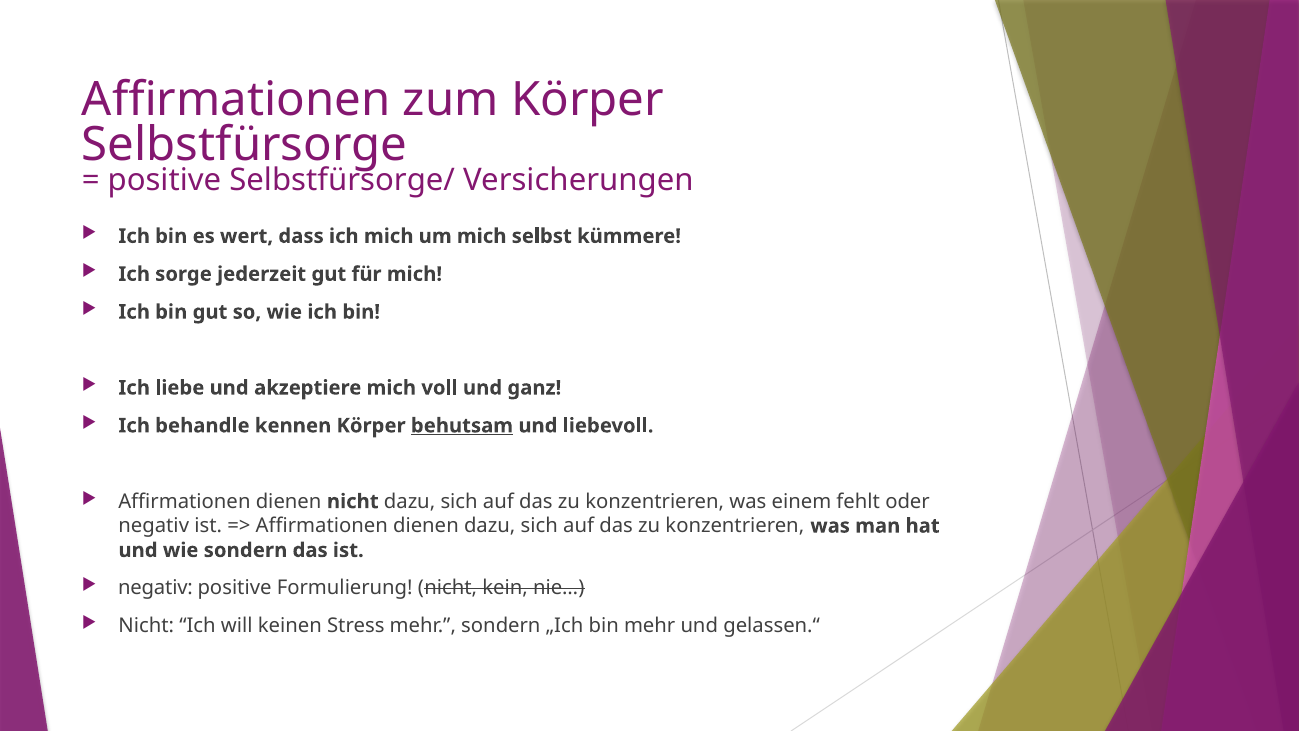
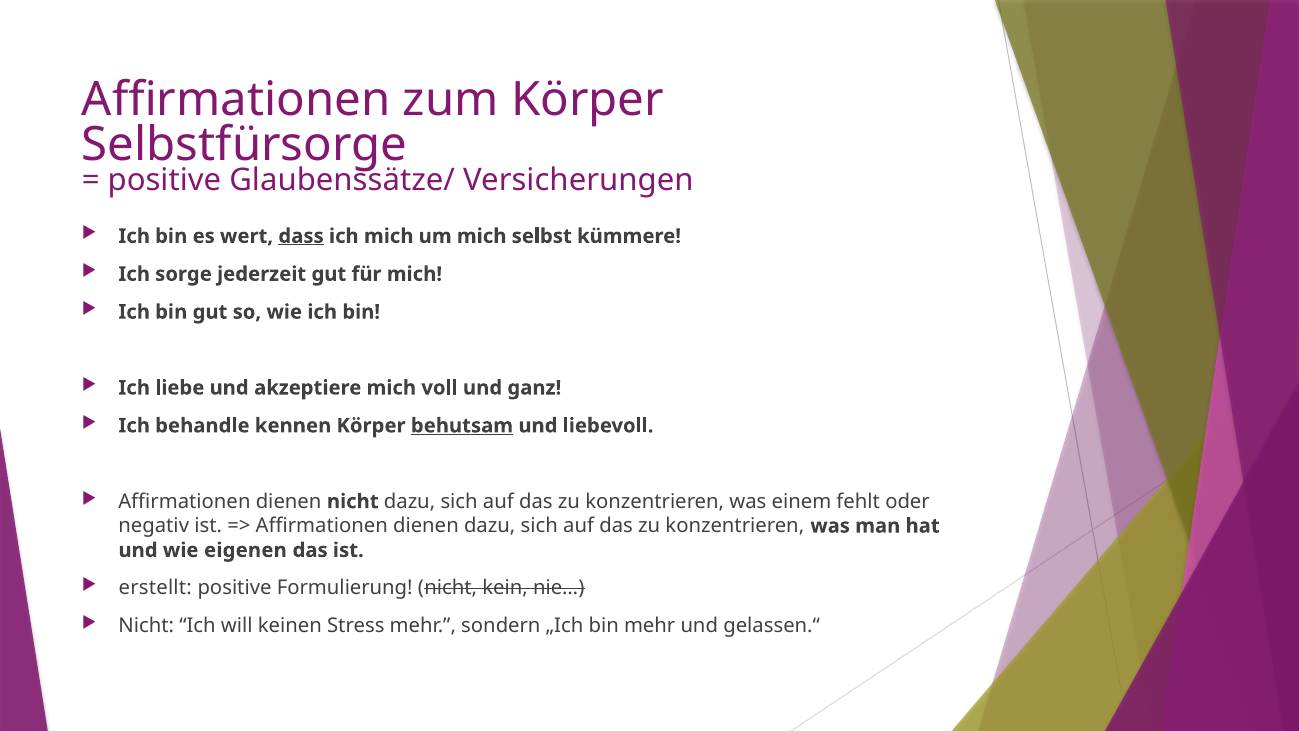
Selbstfürsorge/: Selbstfürsorge/ -> Glaubenssätze/
dass underline: none -> present
wie sondern: sondern -> eigenen
negativ at (155, 588): negativ -> erstellt
